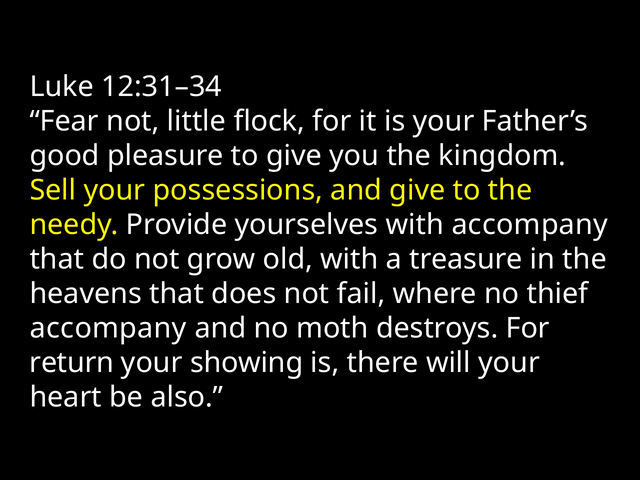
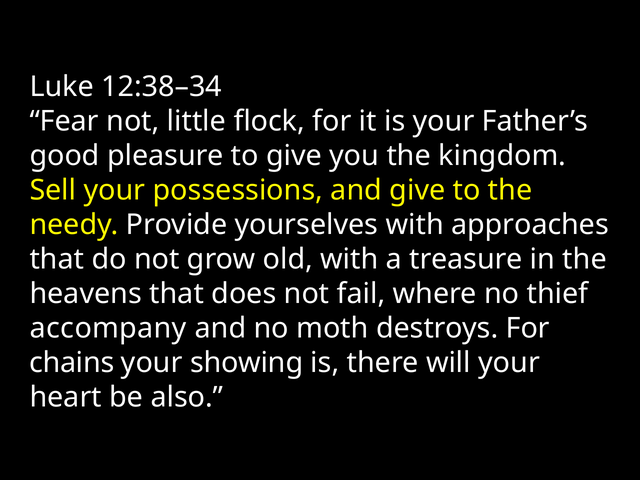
12:31–34: 12:31–34 -> 12:38–34
with accompany: accompany -> approaches
return: return -> chains
